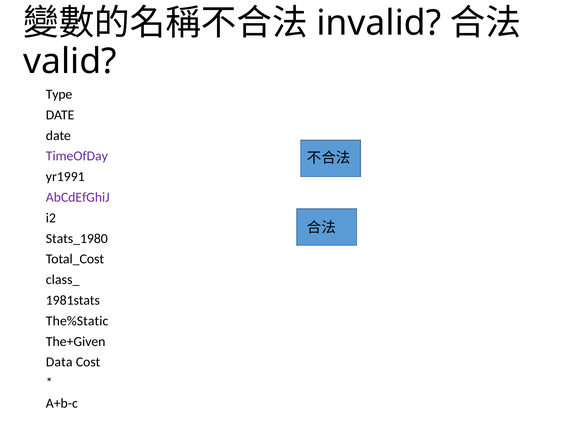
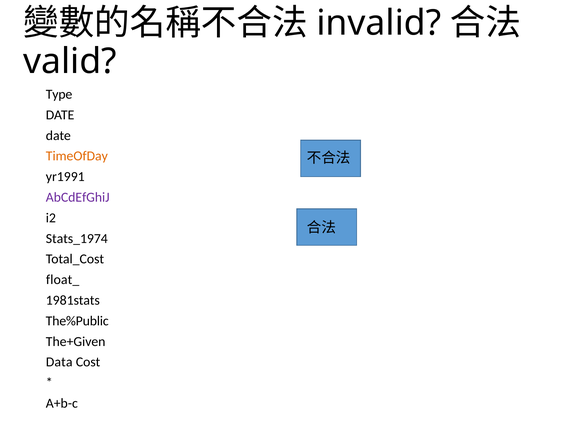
TimeOfDay colour: purple -> orange
Stats_1980: Stats_1980 -> Stats_1974
class_: class_ -> float_
The%Static: The%Static -> The%Public
